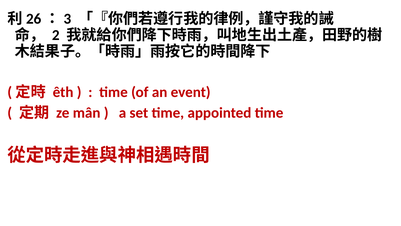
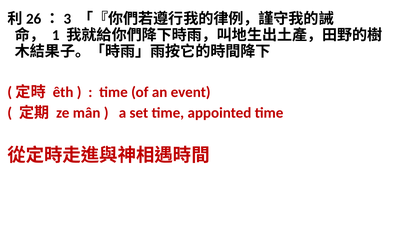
2: 2 -> 1
